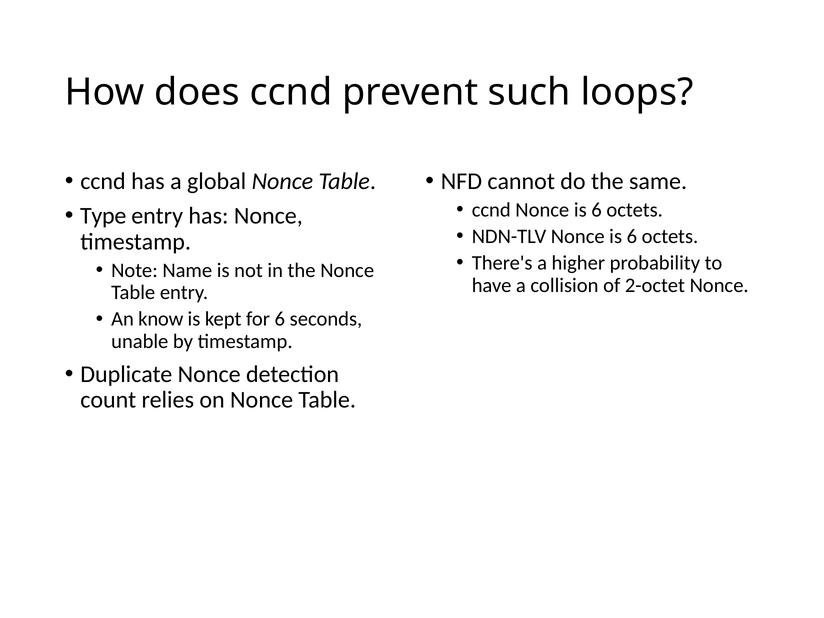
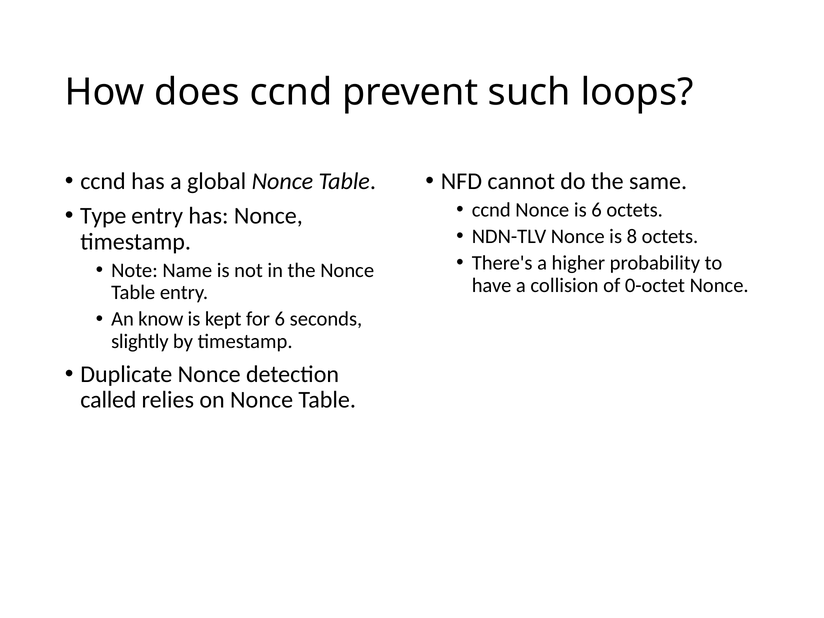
NDN-TLV Nonce is 6: 6 -> 8
2-octet: 2-octet -> 0-octet
unable: unable -> slightly
count: count -> called
